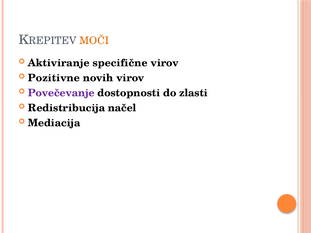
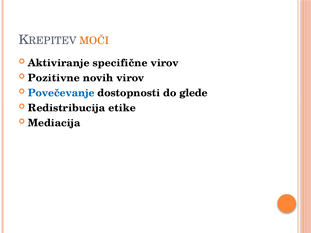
Povečevanje colour: purple -> blue
zlasti: zlasti -> glede
načel: načel -> etike
